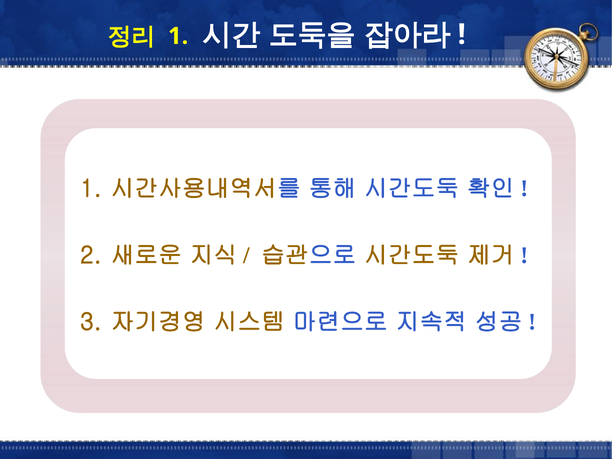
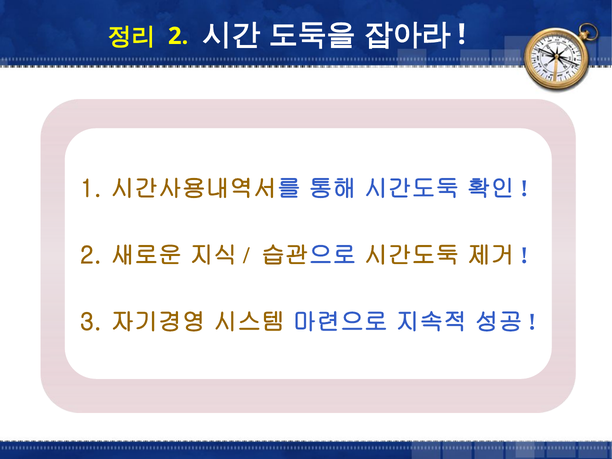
1 at (178, 36): 1 -> 2
